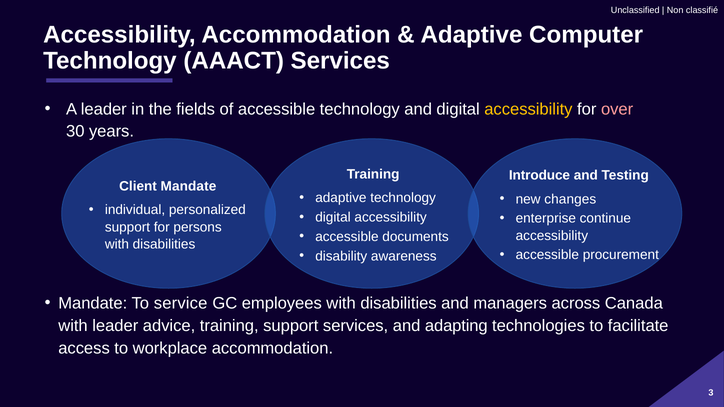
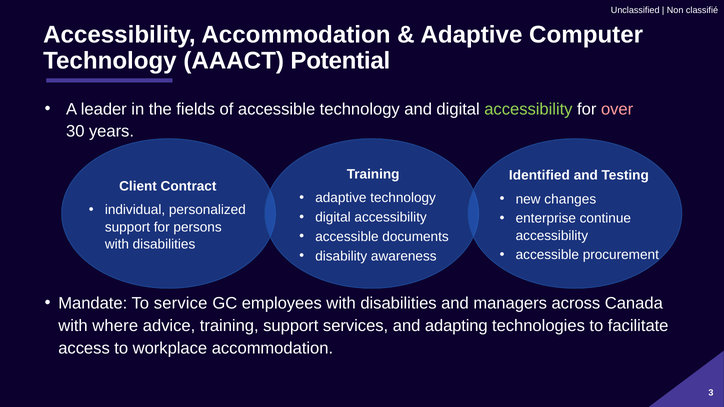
AAACT Services: Services -> Potential
accessibility at (528, 109) colour: yellow -> light green
Introduce: Introduce -> Identified
Client Mandate: Mandate -> Contract
with leader: leader -> where
